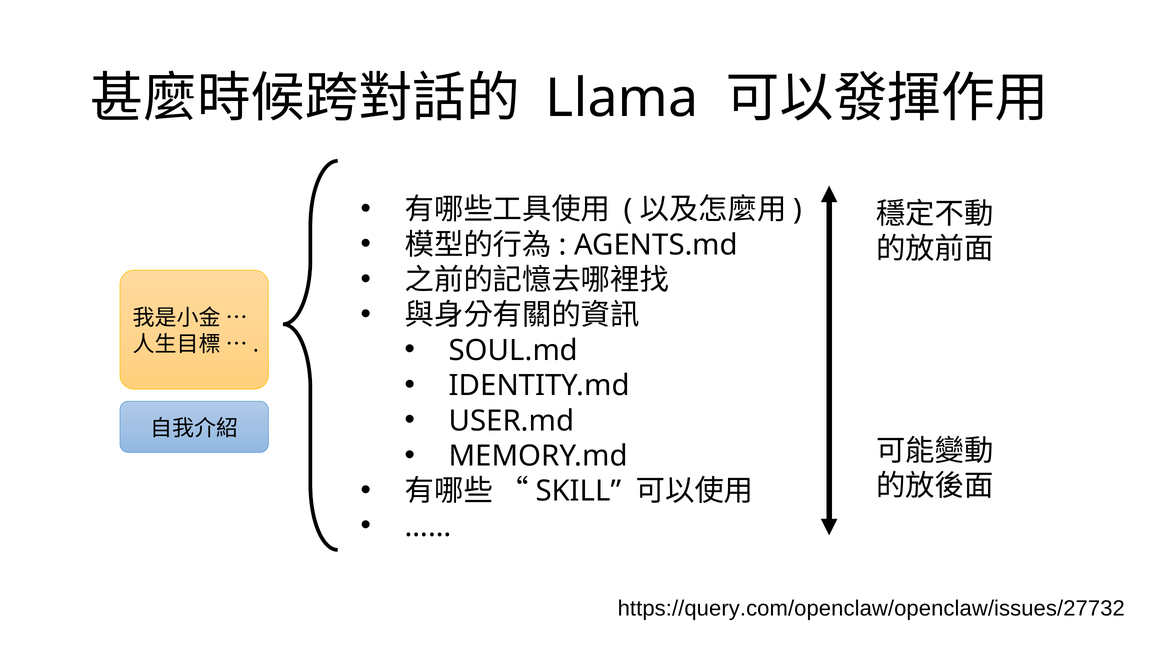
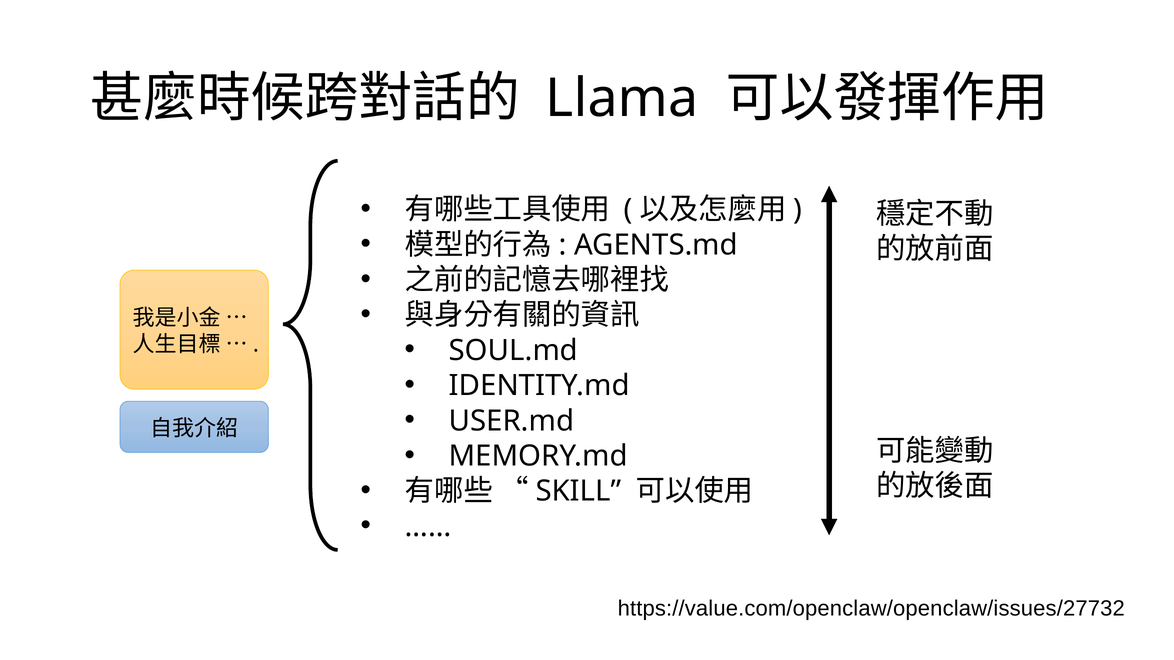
https://query.com/openclaw/openclaw/issues/27732: https://query.com/openclaw/openclaw/issues/27732 -> https://value.com/openclaw/openclaw/issues/27732
